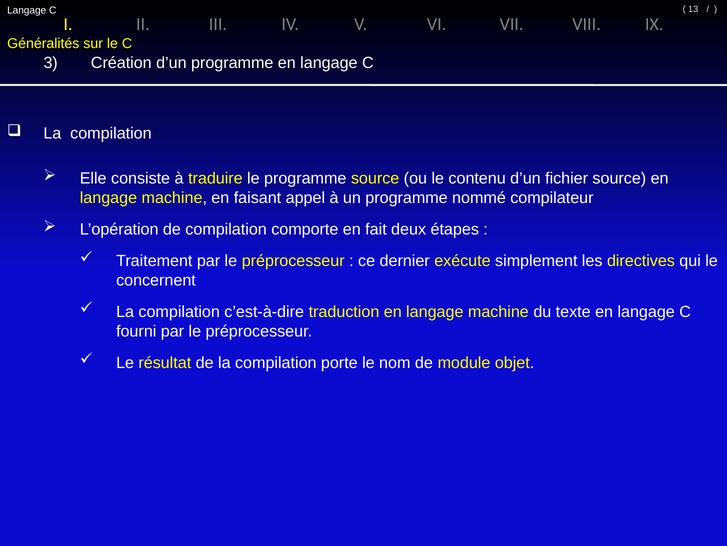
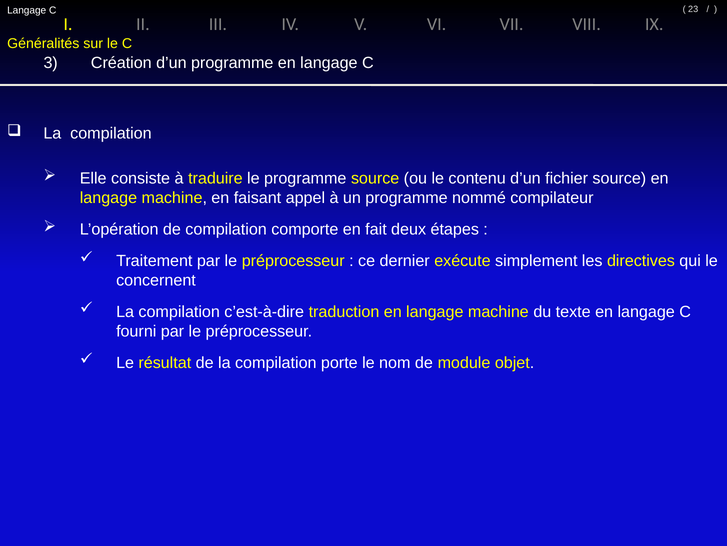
13: 13 -> 23
